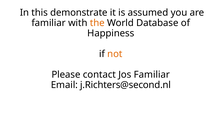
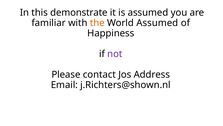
World Database: Database -> Assumed
not colour: orange -> purple
Jos Familiar: Familiar -> Address
j.Richters@second.nl: j.Richters@second.nl -> j.Richters@shown.nl
